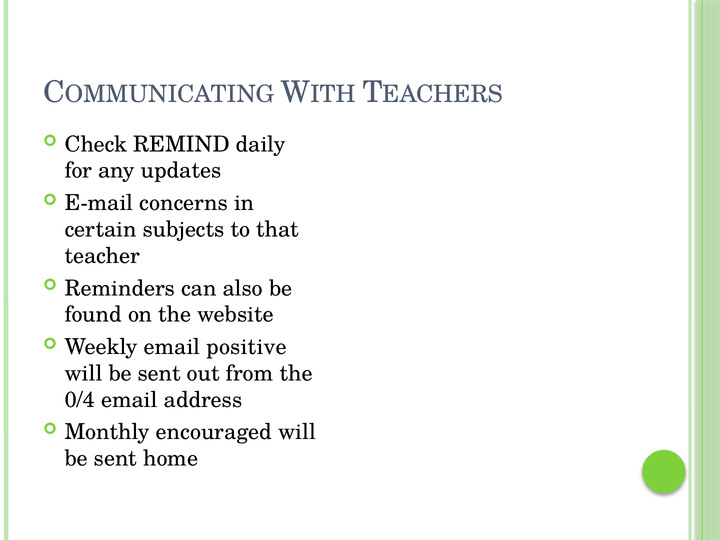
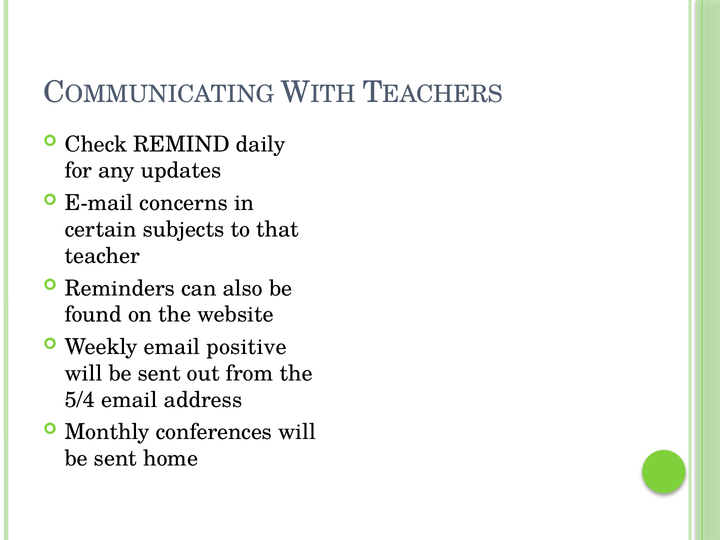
0/4: 0/4 -> 5/4
encouraged: encouraged -> conferences
